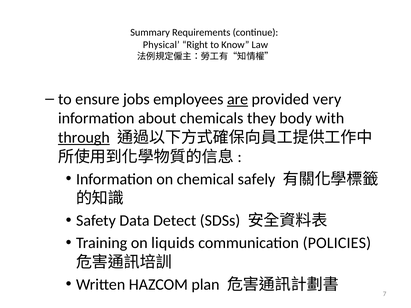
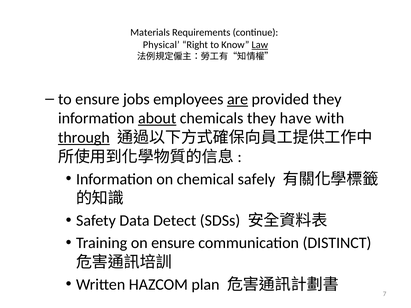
Summary: Summary -> Materials
Law underline: none -> present
provided very: very -> they
about underline: none -> present
body: body -> have
on liquids: liquids -> ensure
POLICIES: POLICIES -> DISTINCT
